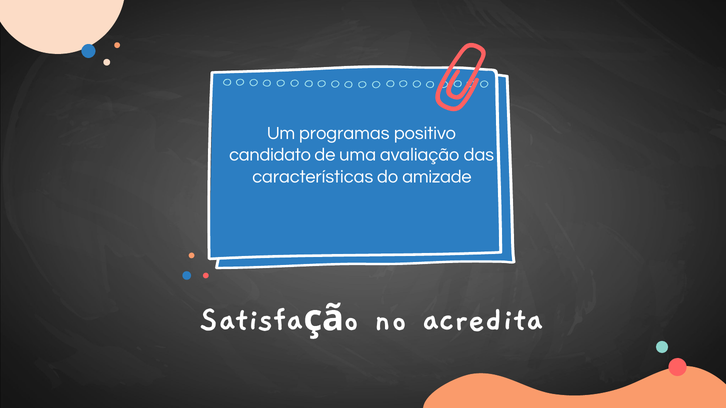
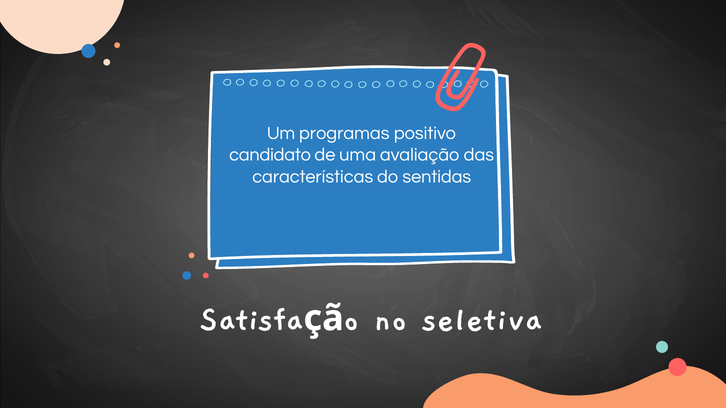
amizade: amizade -> sentidas
acredita: acredita -> seletiva
